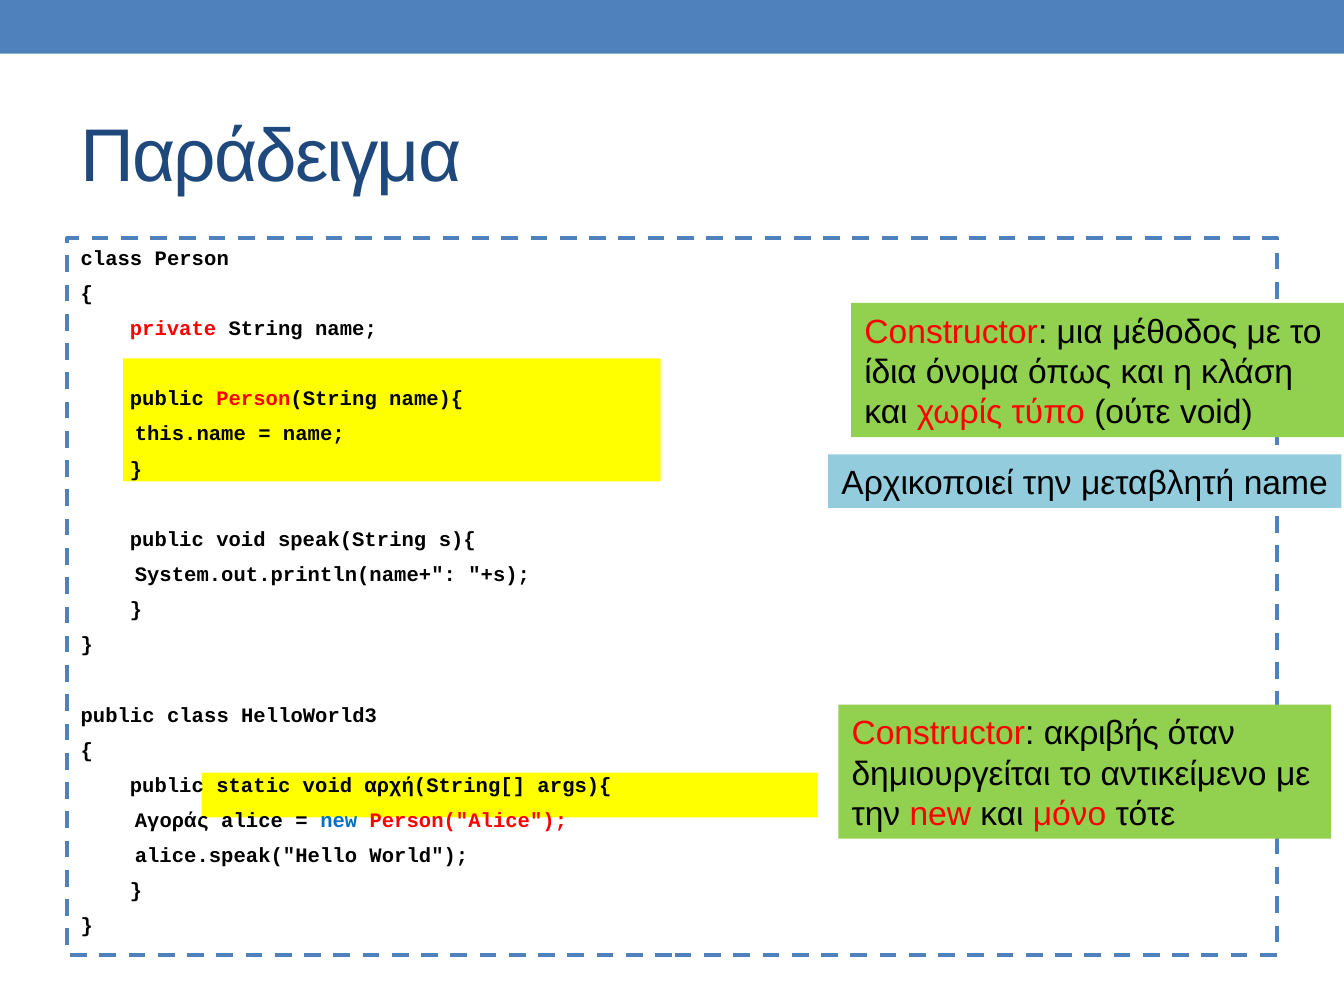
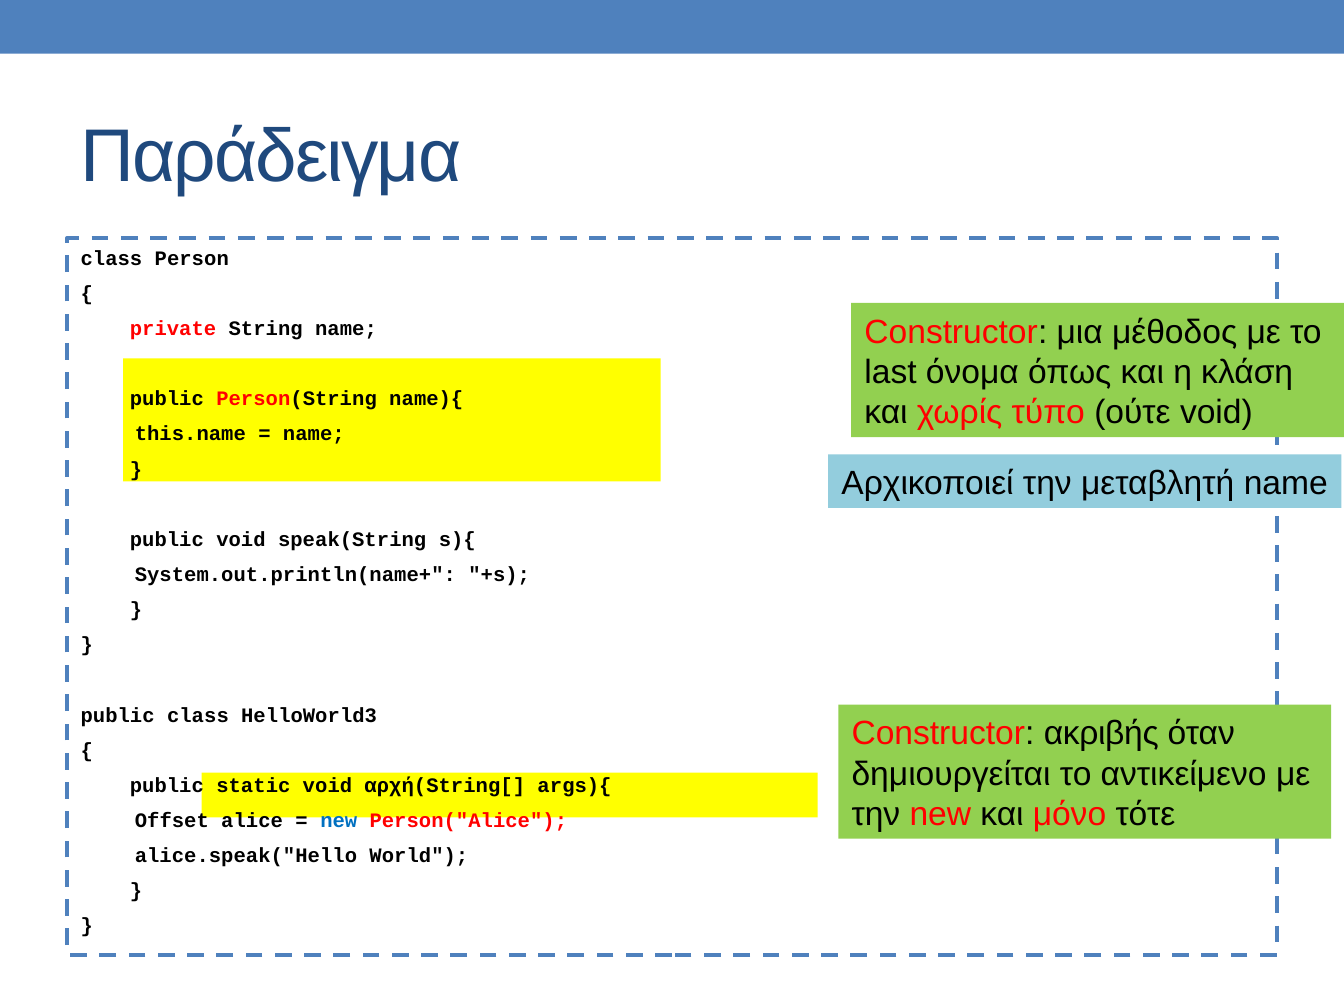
ίδια: ίδια -> last
Αγοράς: Αγοράς -> Offset
